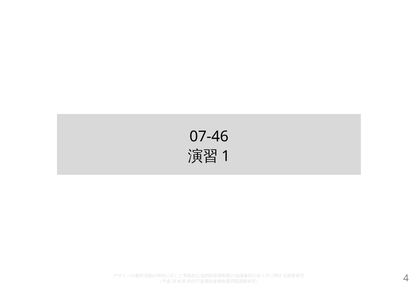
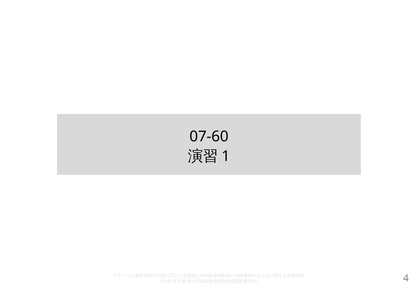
07-46: 07-46 -> 07-60
